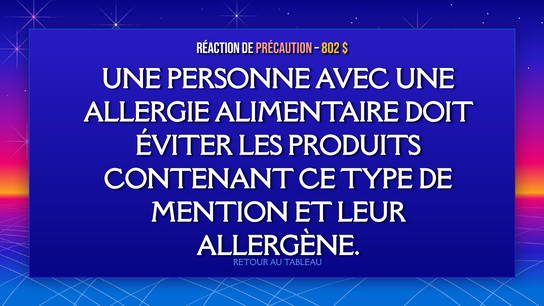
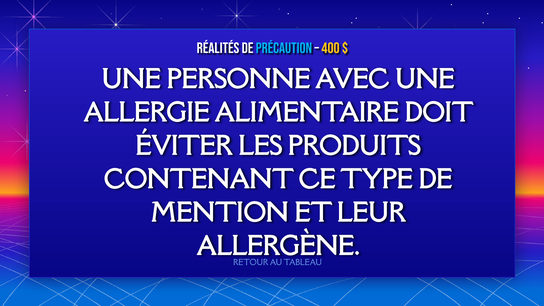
RÉACTION: RÉACTION -> RÉALITÉS
PRÉCAUTION colour: pink -> light blue
802: 802 -> 400
